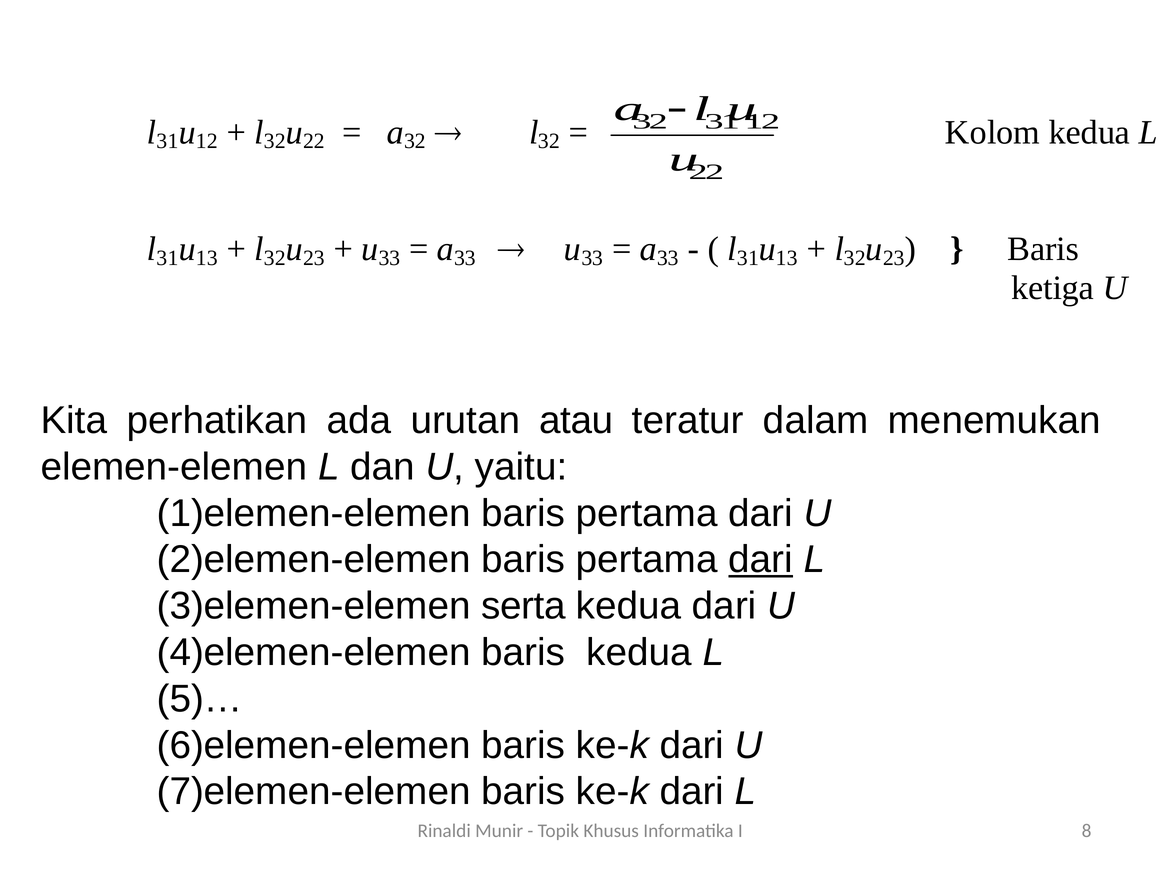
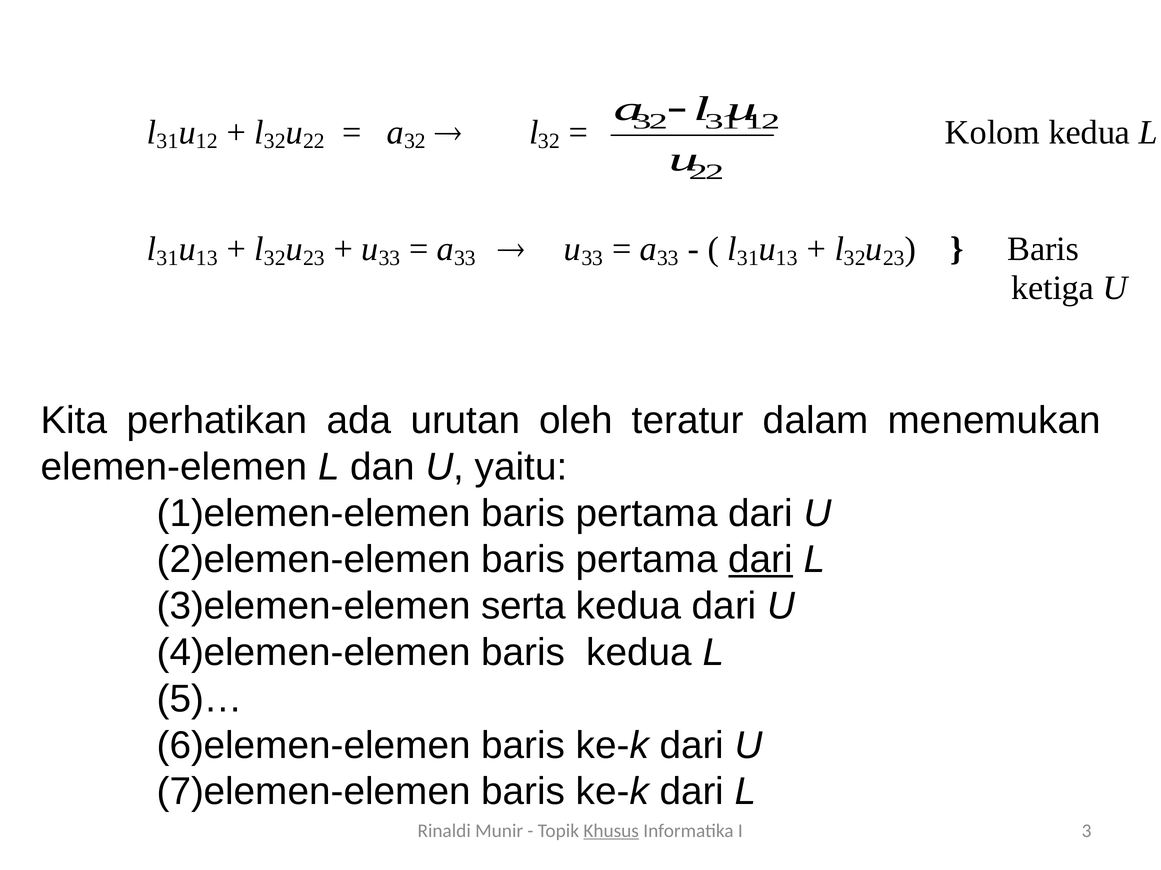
atau: atau -> oleh
Khusus underline: none -> present
8: 8 -> 3
